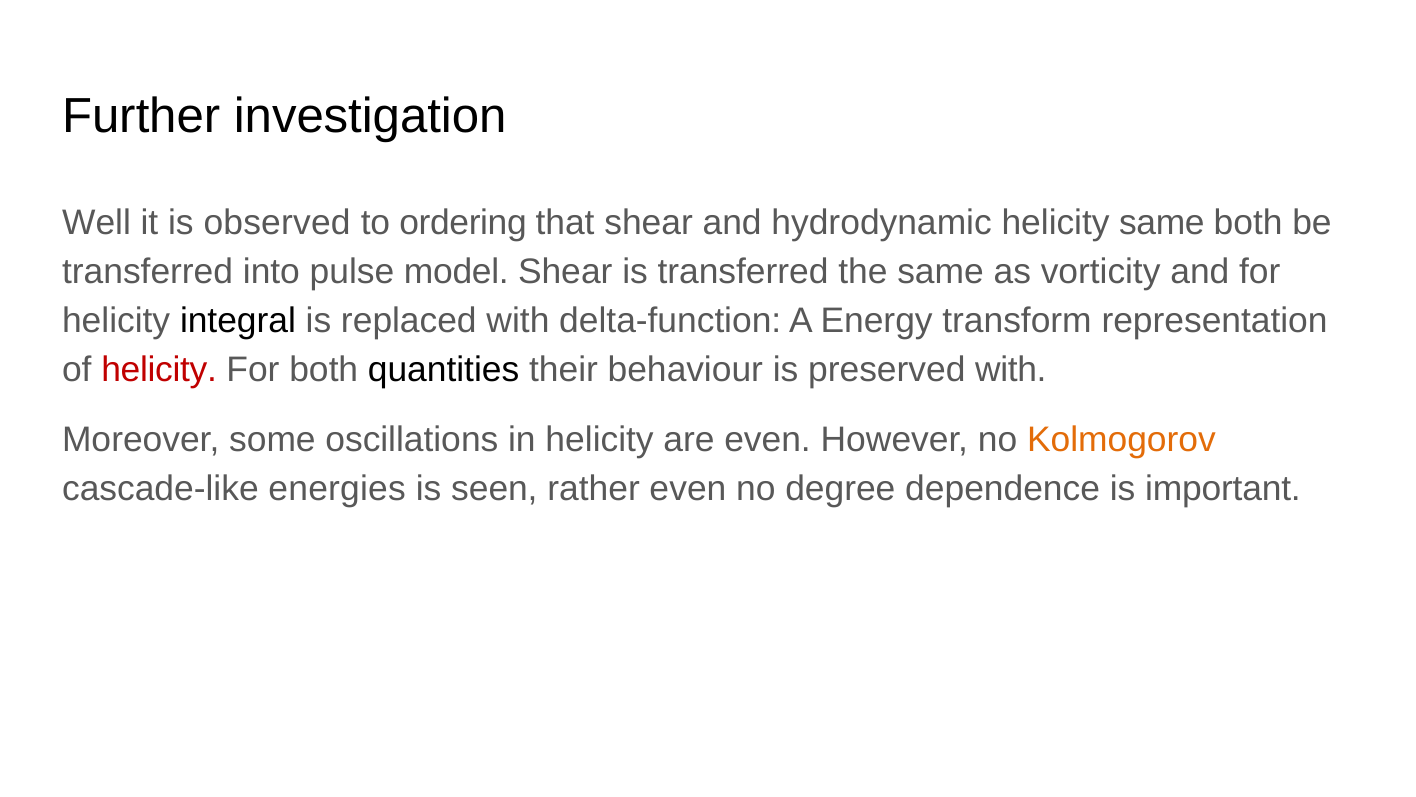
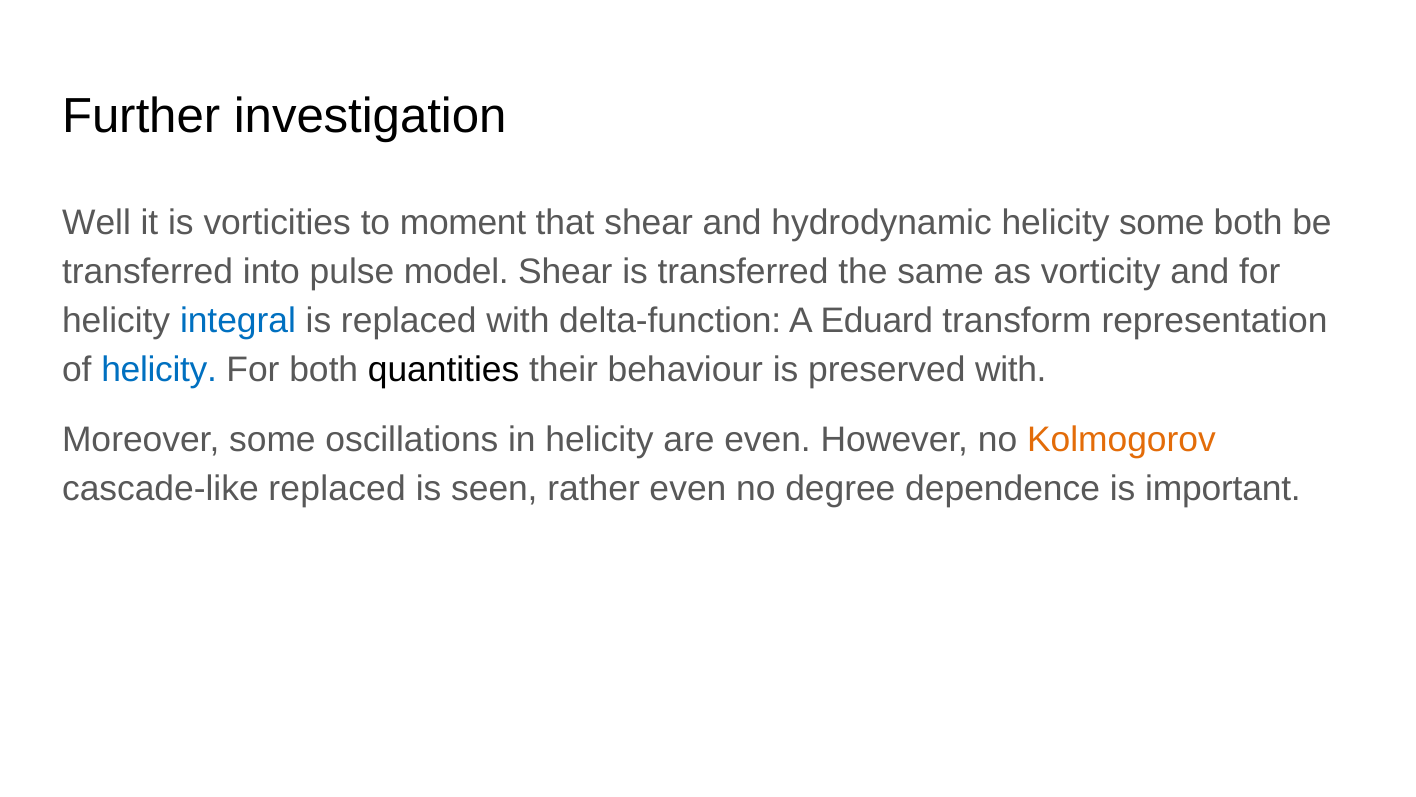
observed: observed -> vorticities
ordering: ordering -> moment
helicity same: same -> some
integral colour: black -> blue
Energy: Energy -> Eduard
helicity at (159, 369) colour: red -> blue
cascade-like energies: energies -> replaced
